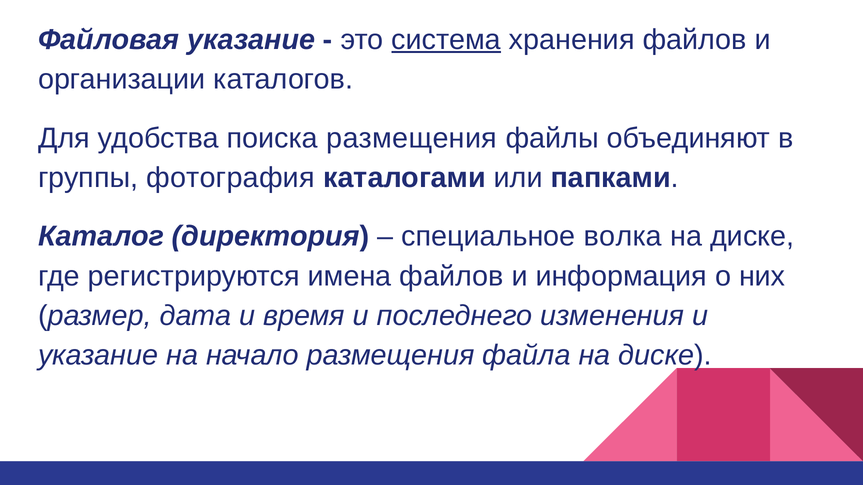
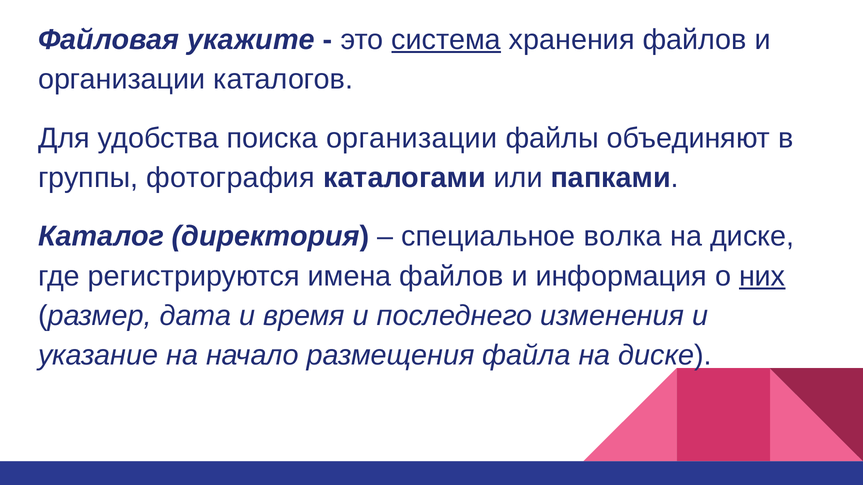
Файловая указание: указание -> укажите
поиска размещения: размещения -> организации
них underline: none -> present
